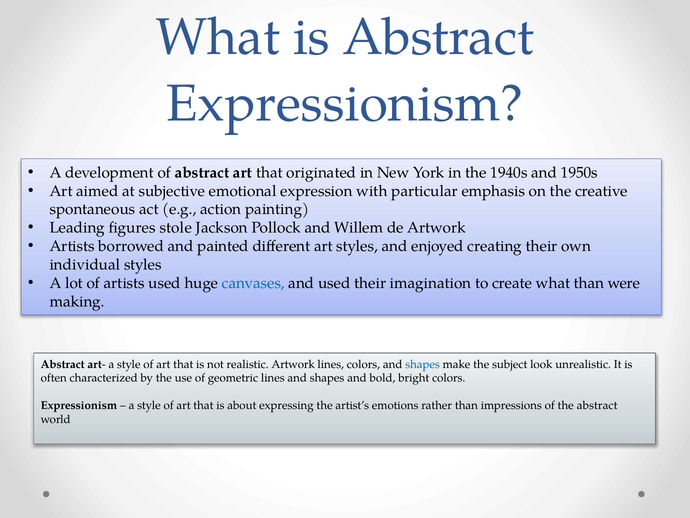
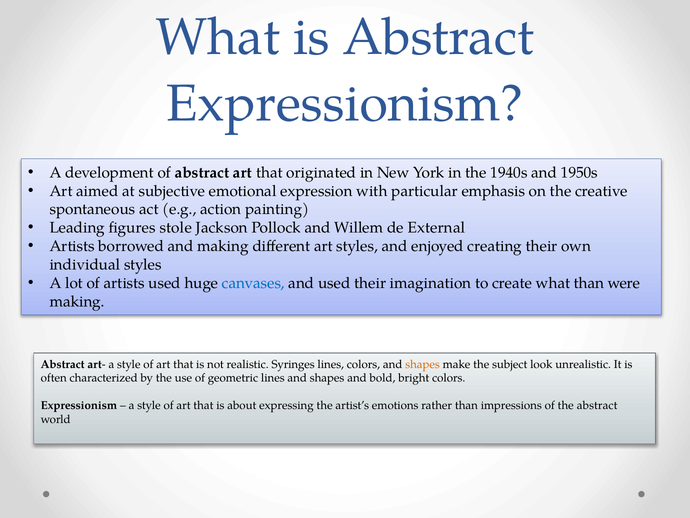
de Artwork: Artwork -> External
and painted: painted -> making
realistic Artwork: Artwork -> Syringes
shapes at (423, 364) colour: blue -> orange
